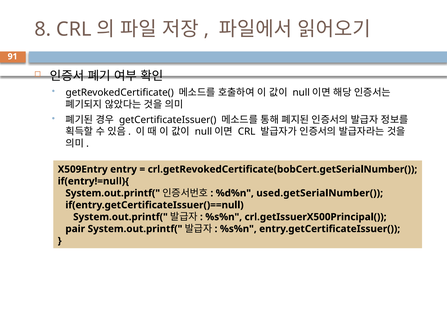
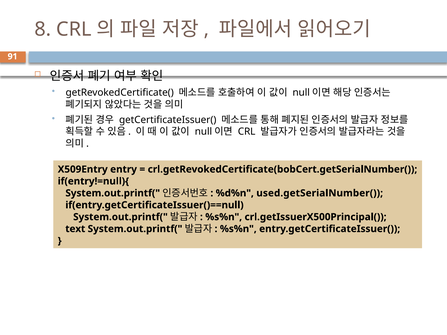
pair: pair -> text
